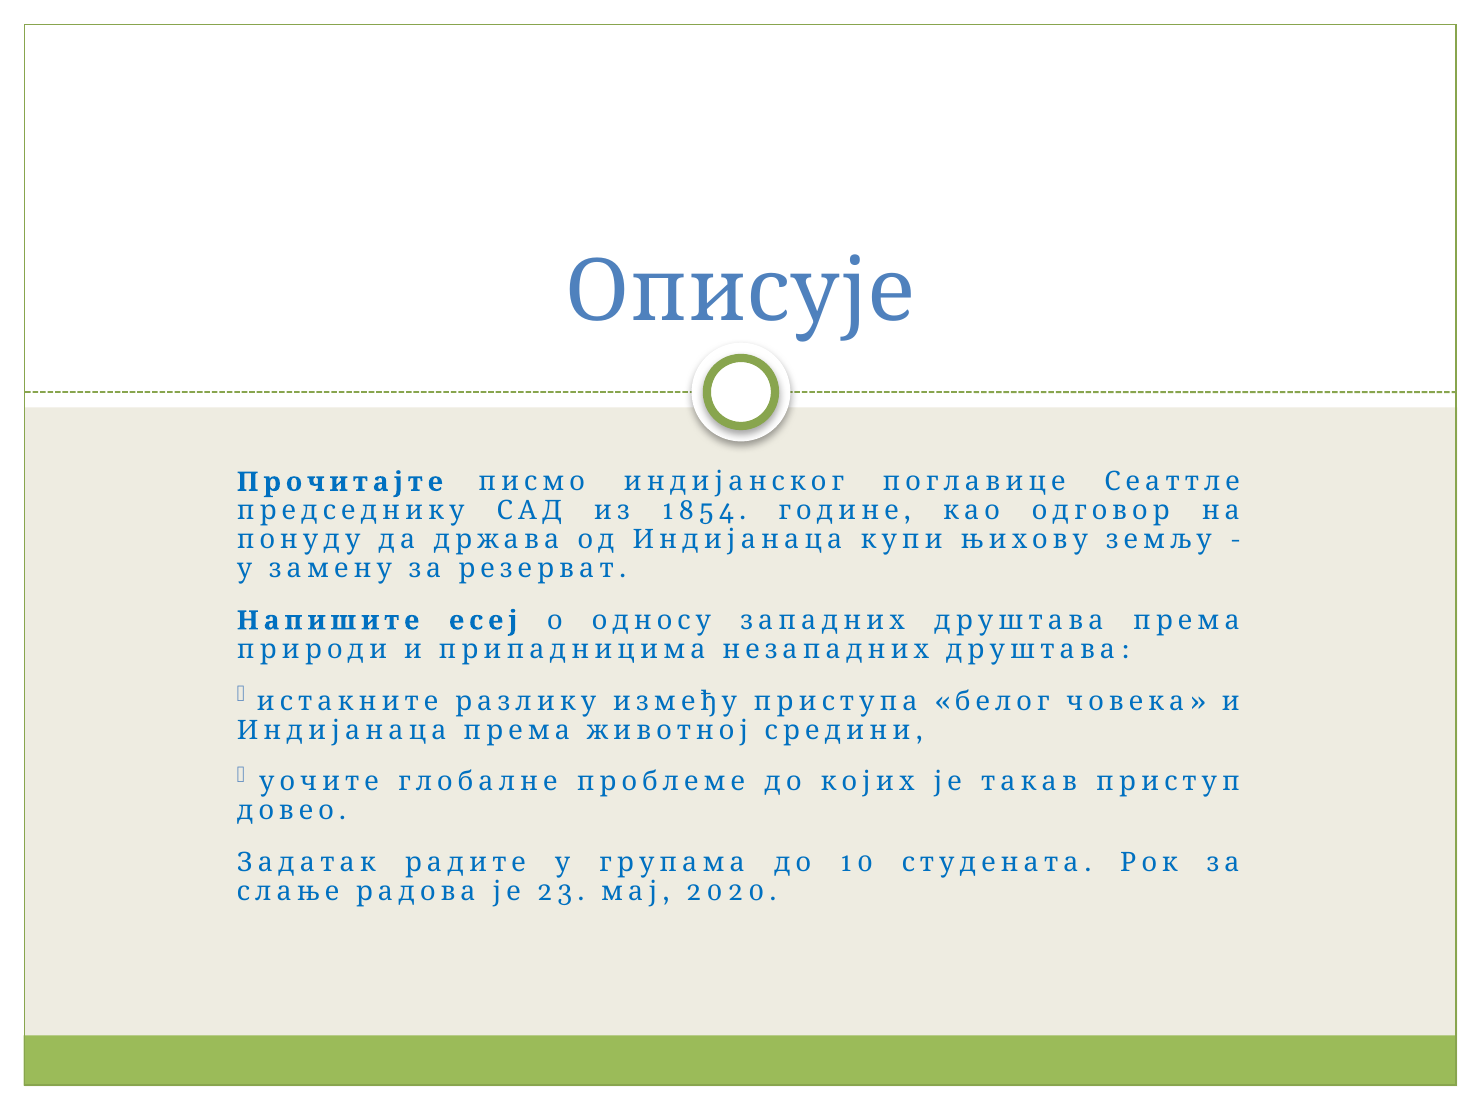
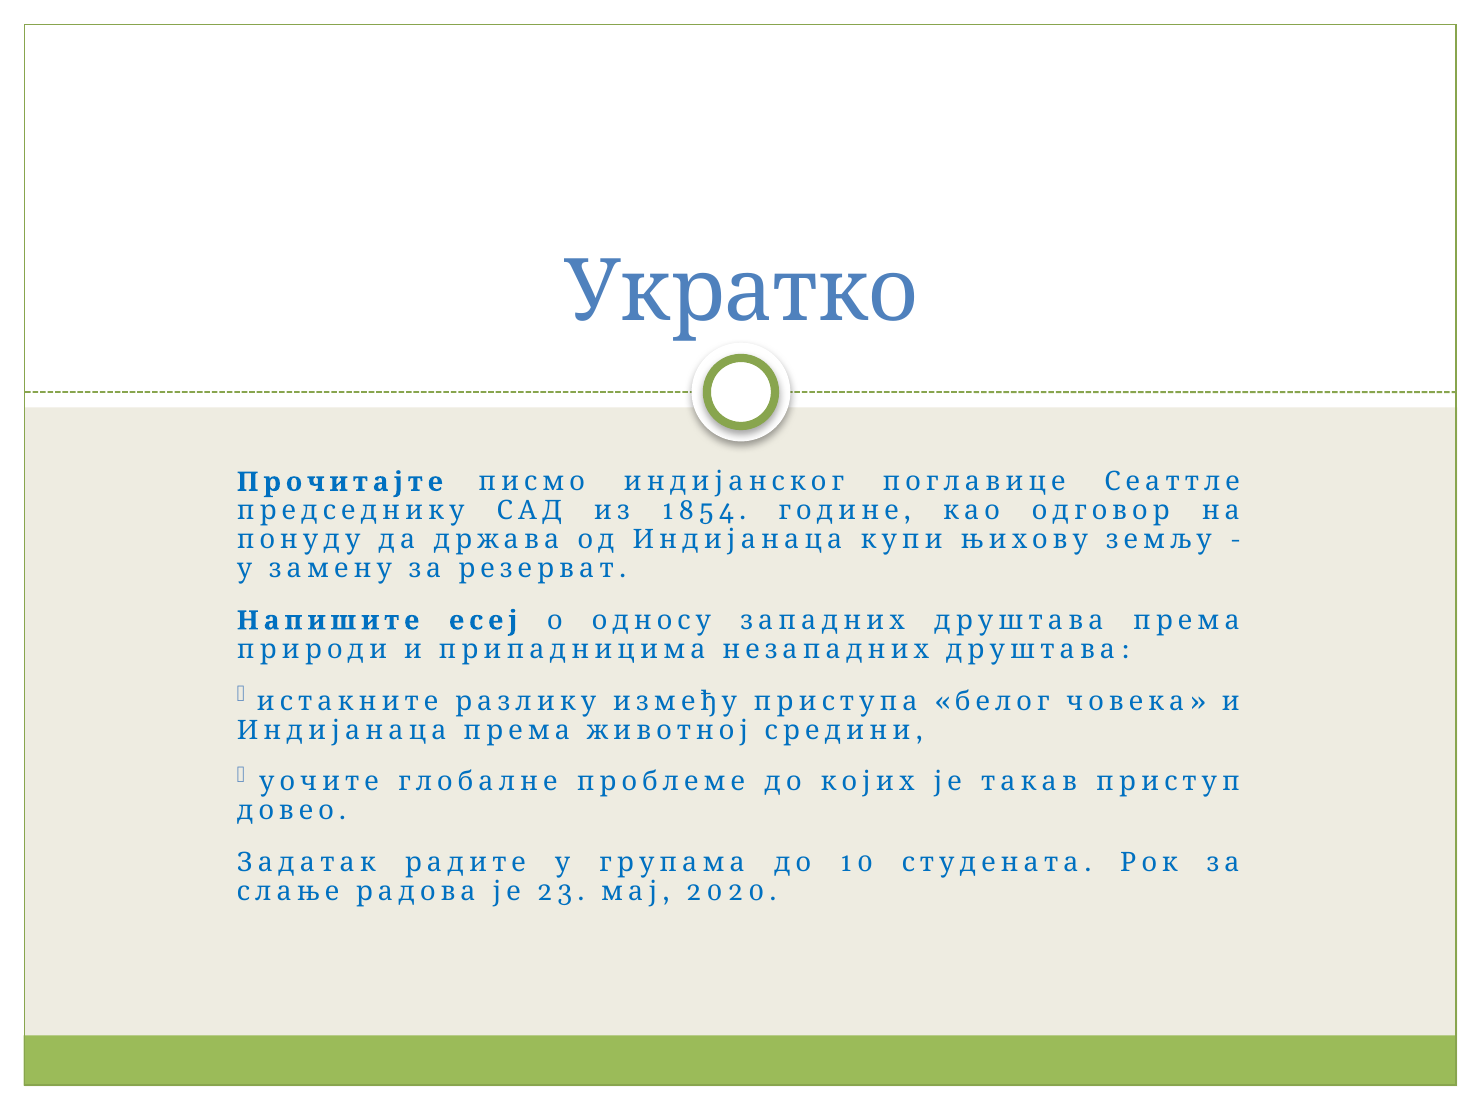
Описује: Описује -> Укратко
